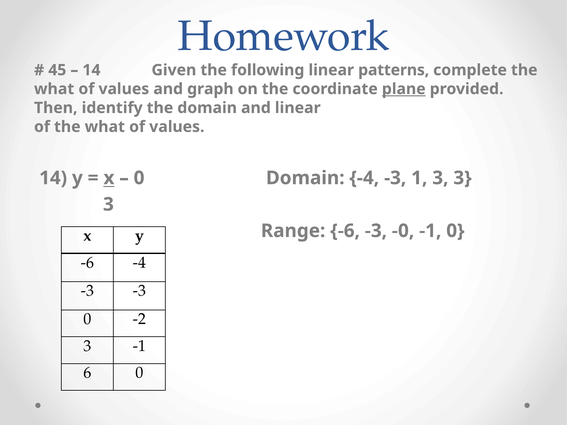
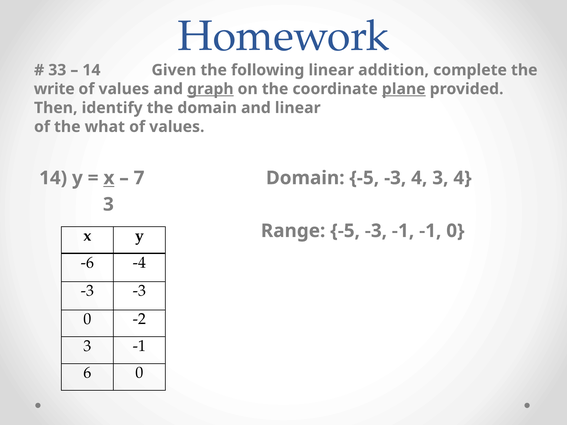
45: 45 -> 33
patterns: patterns -> addition
what at (54, 89): what -> write
graph underline: none -> present
0 at (139, 178): 0 -> 7
Domain -4: -4 -> -5
-3 1: 1 -> 4
3 at (463, 178): 3 -> 4
Range -6: -6 -> -5
-3 -0: -0 -> -1
